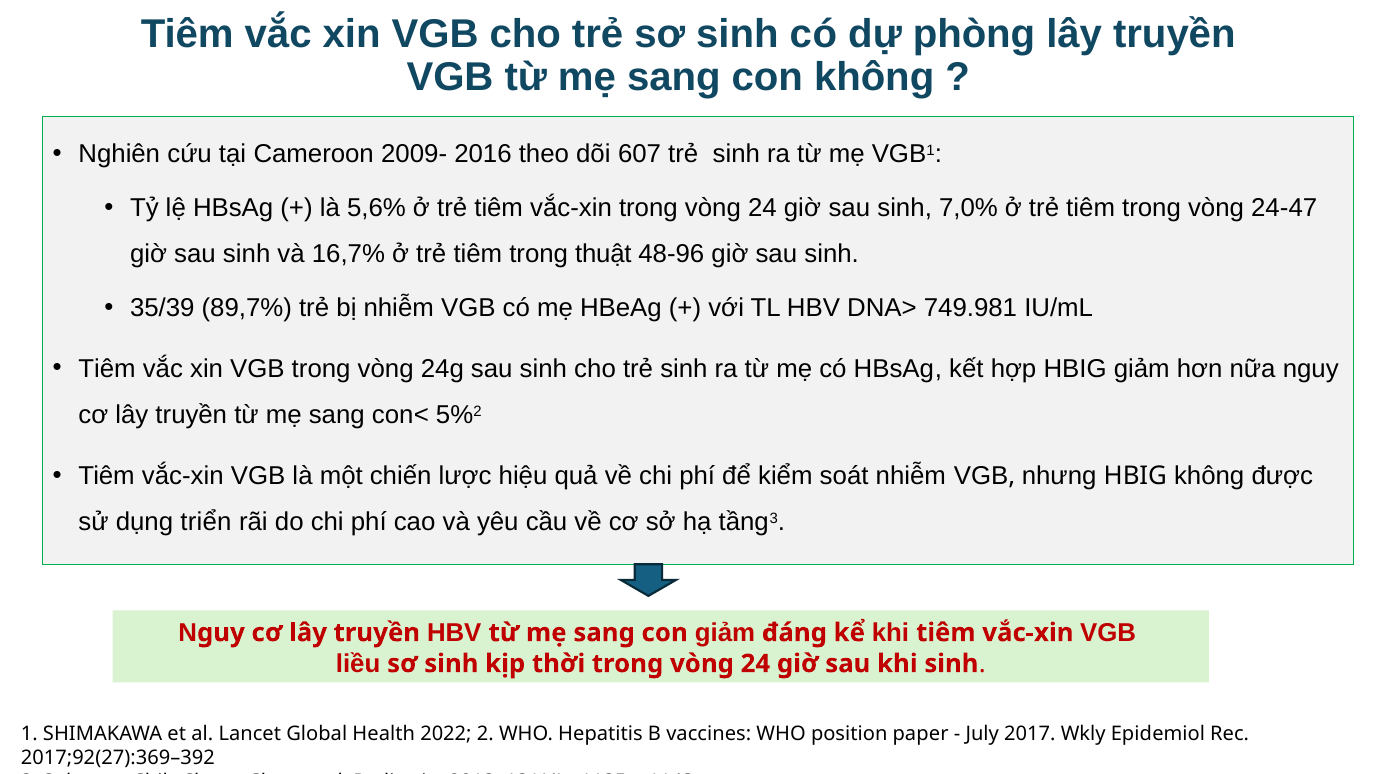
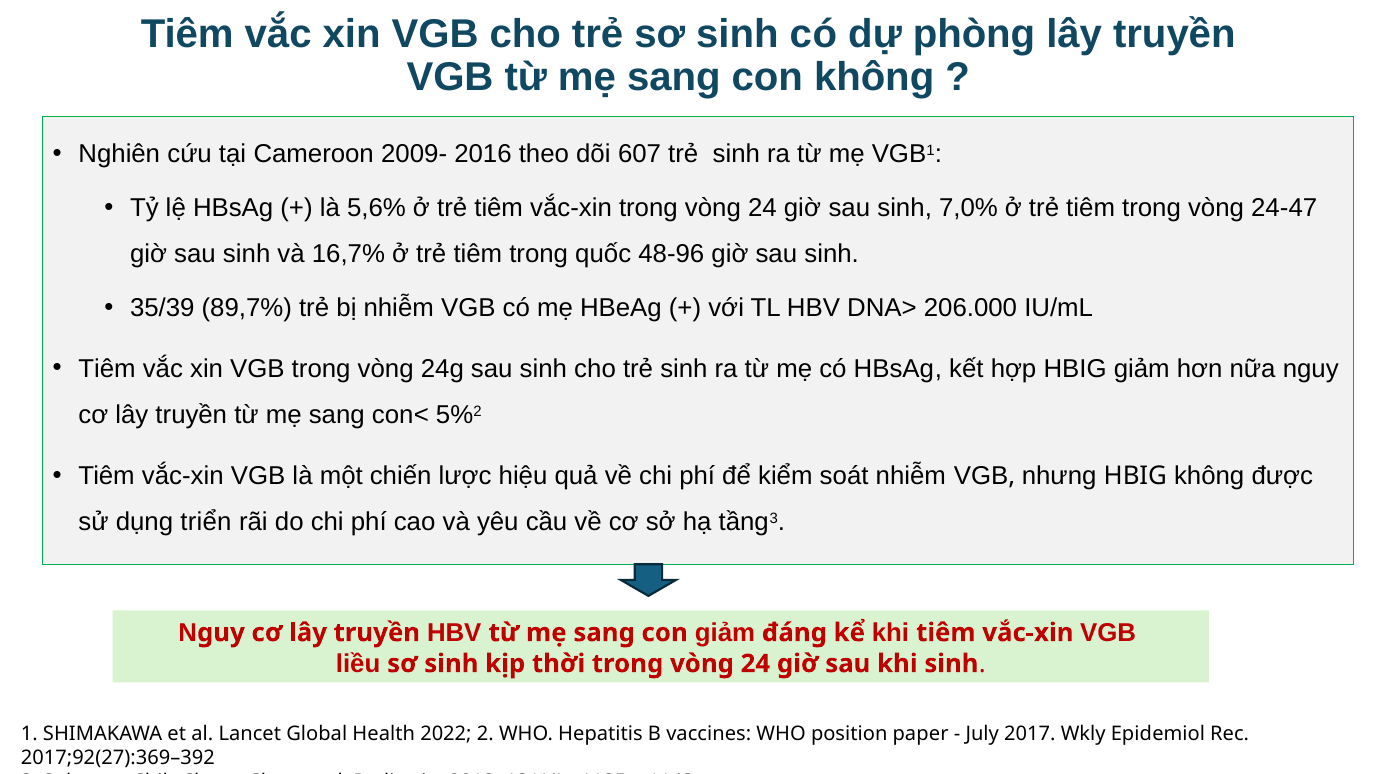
thuật: thuật -> quốc
749.981: 749.981 -> 206.000
